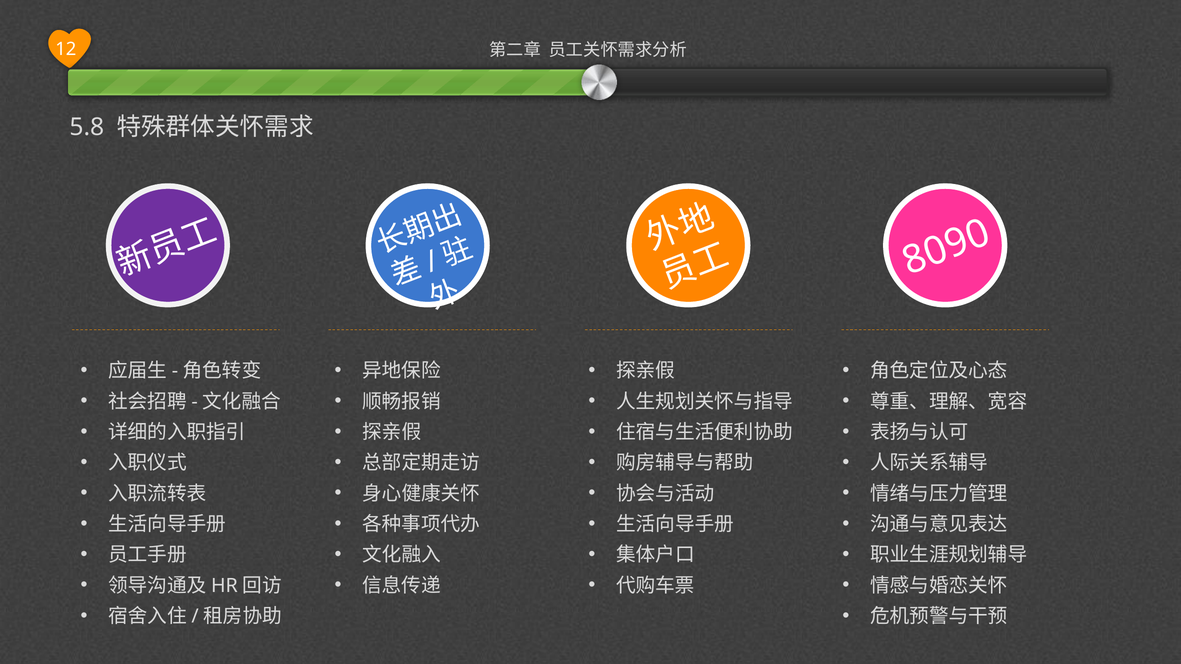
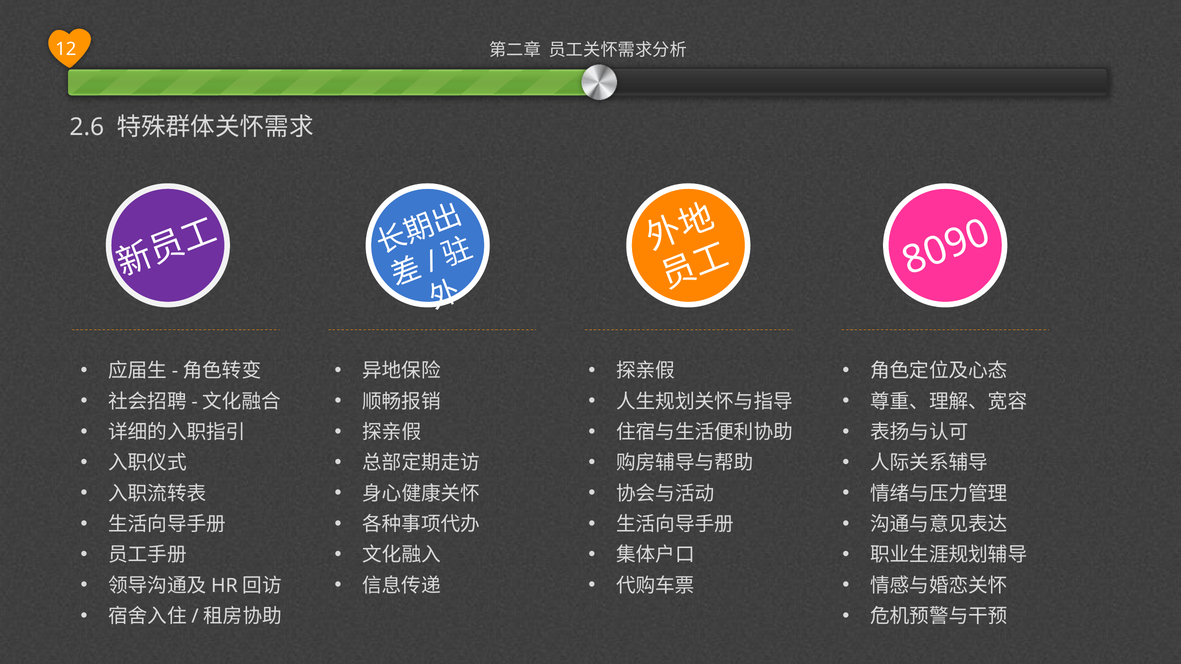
5.8: 5.8 -> 2.6
